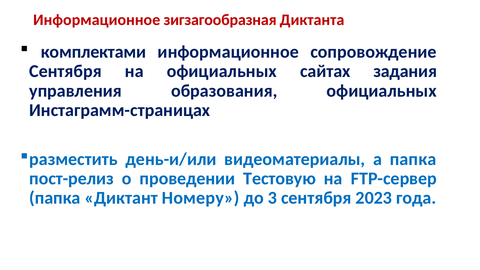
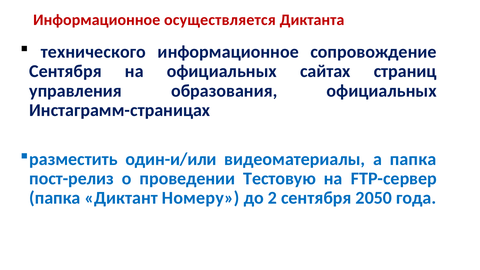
зигзагообразная: зигзагообразная -> осуществляется
комплектами: комплектами -> технического
задания: задания -> страниц
день-и/или: день-и/или -> один-и/или
3: 3 -> 2
2023: 2023 -> 2050
